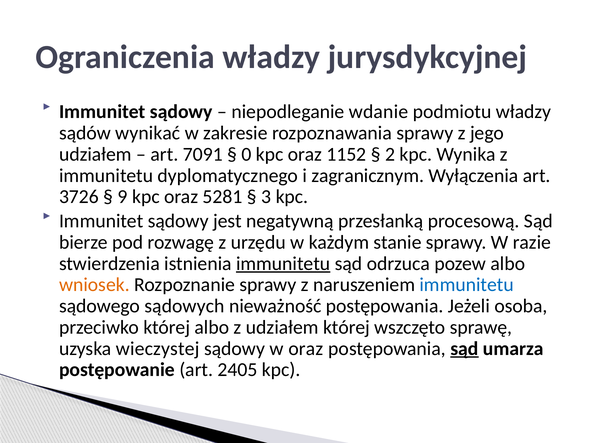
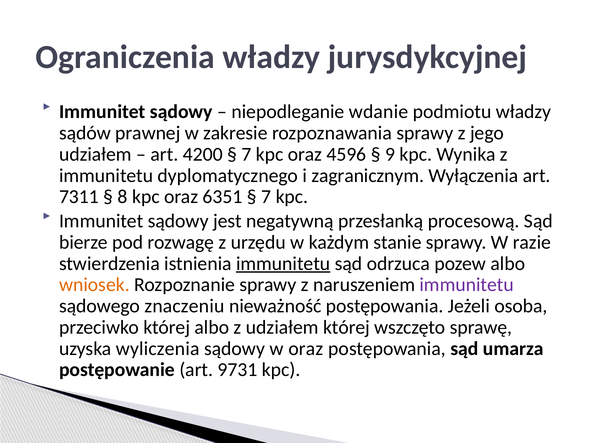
wynikać: wynikać -> prawnej
7091: 7091 -> 4200
0 at (246, 154): 0 -> 7
1152: 1152 -> 4596
2: 2 -> 9
3726: 3726 -> 7311
9: 9 -> 8
5281: 5281 -> 6351
3 at (266, 197): 3 -> 7
immunitetu at (467, 285) colour: blue -> purple
sądowych: sądowych -> znaczeniu
wieczystej: wieczystej -> wyliczenia
sąd at (464, 349) underline: present -> none
2405: 2405 -> 9731
